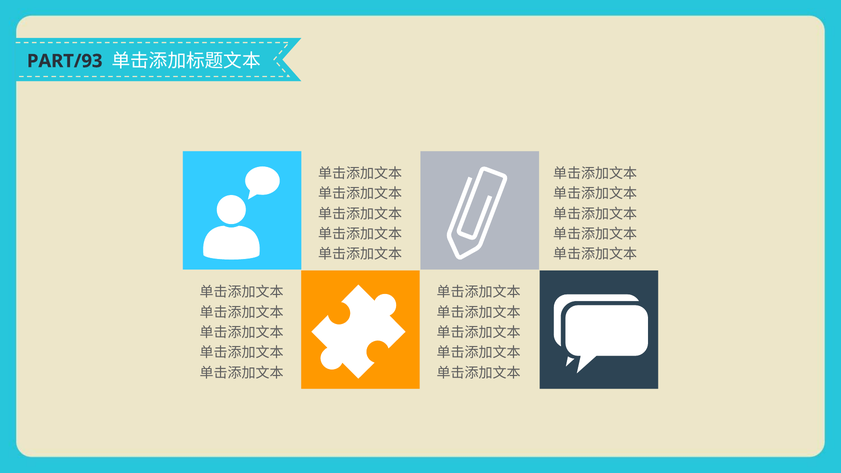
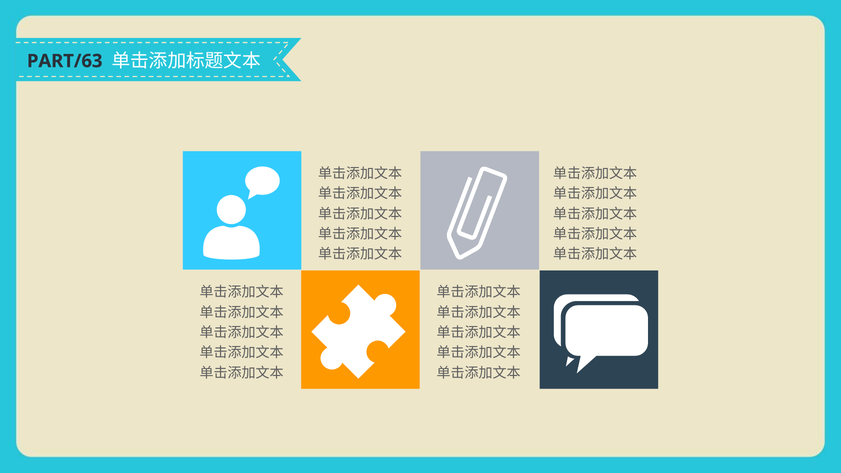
PART/93: PART/93 -> PART/63
